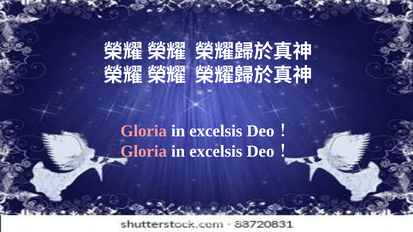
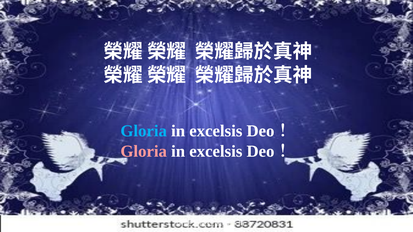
Gloria at (144, 131) colour: pink -> light blue
